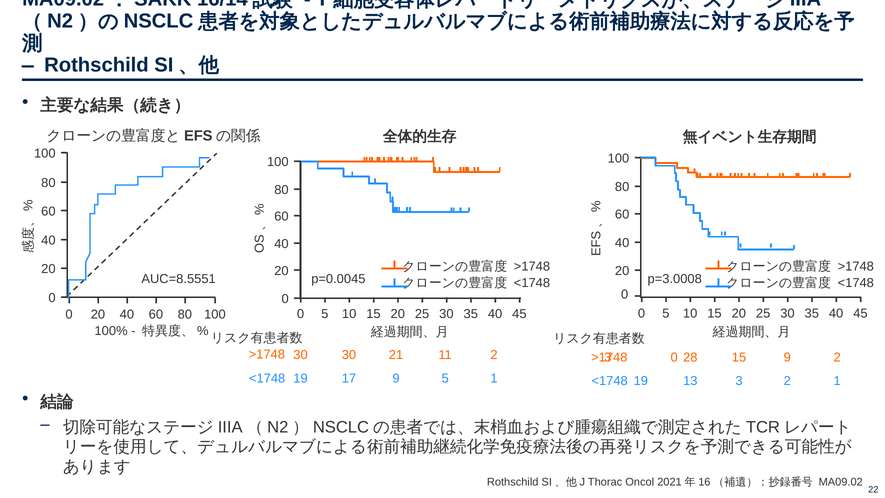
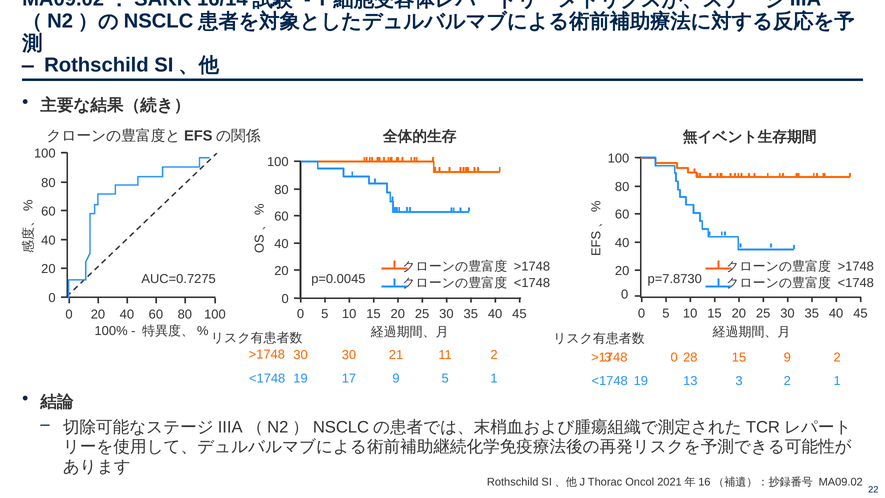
AUC=8.5551: AUC=8.5551 -> AUC=0.7275
p=3.0008: p=3.0008 -> p=7.8730
